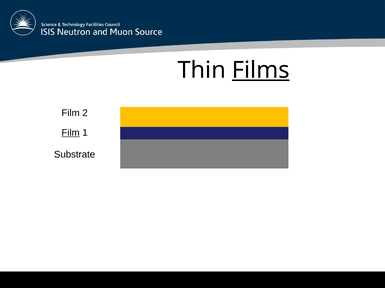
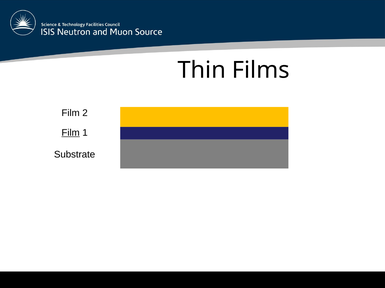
Films underline: present -> none
